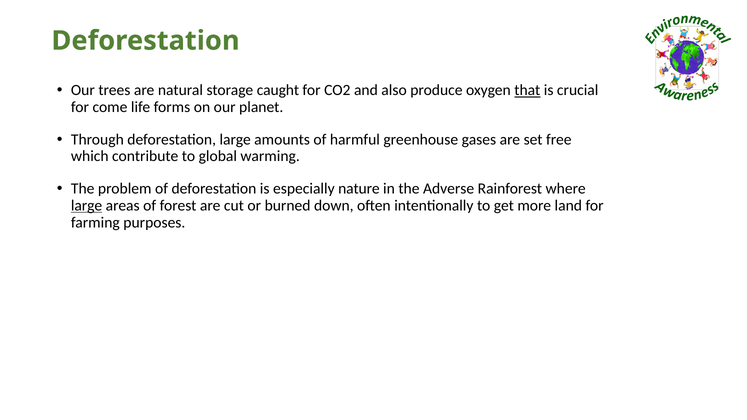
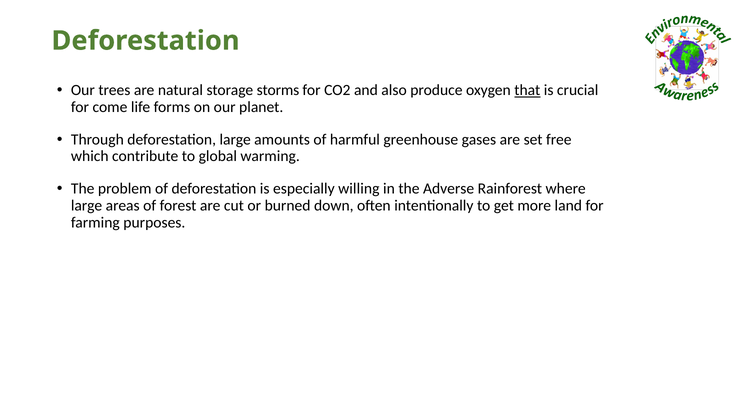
caught: caught -> storms
nature: nature -> willing
large at (87, 206) underline: present -> none
